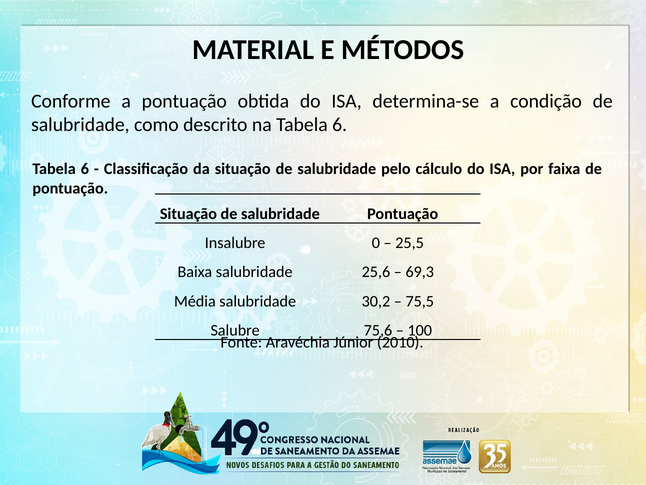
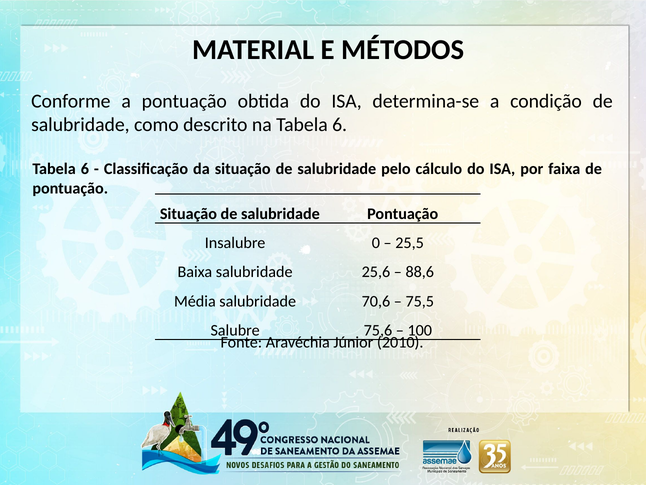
69,3: 69,3 -> 88,6
30,2: 30,2 -> 70,6
